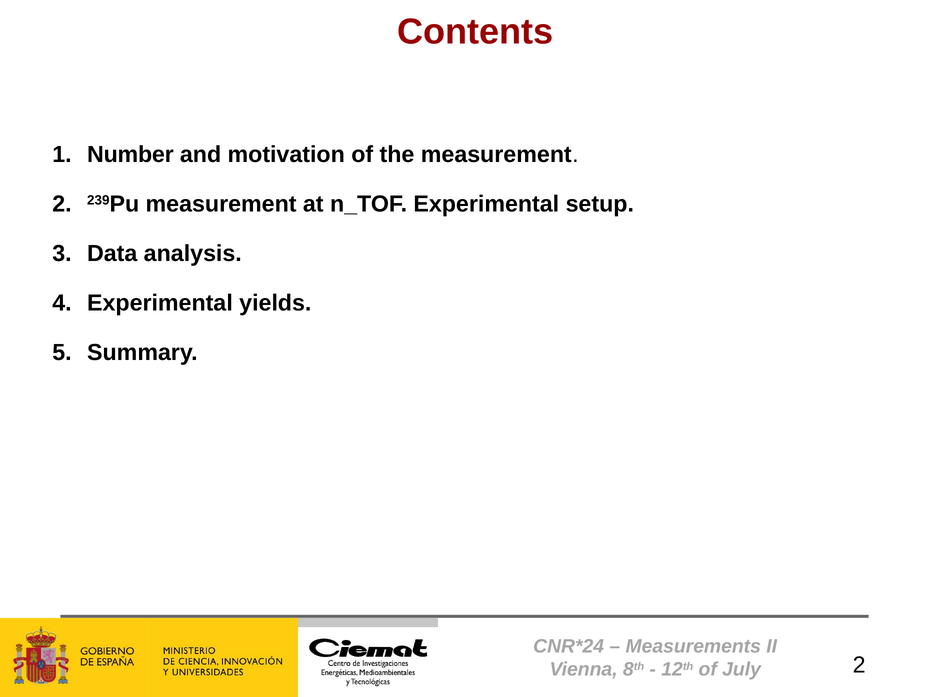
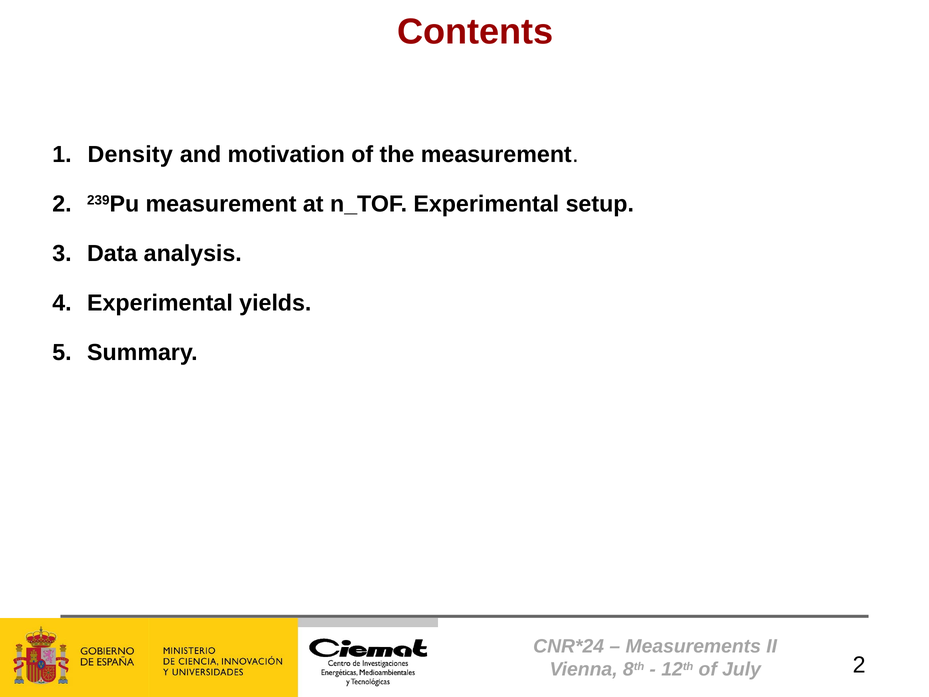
Number: Number -> Density
